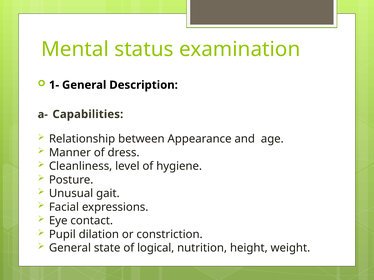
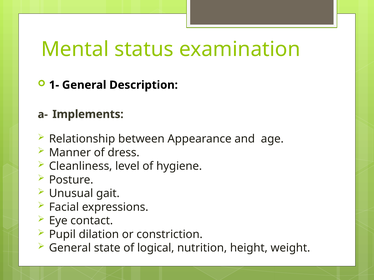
Capabilities: Capabilities -> Implements
